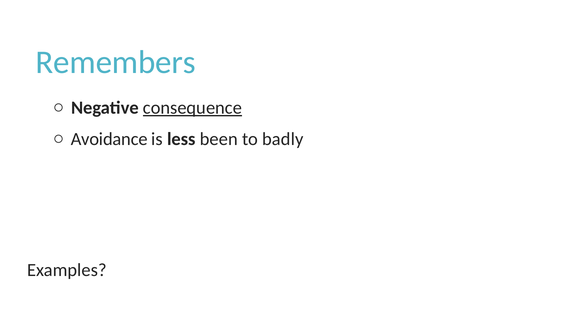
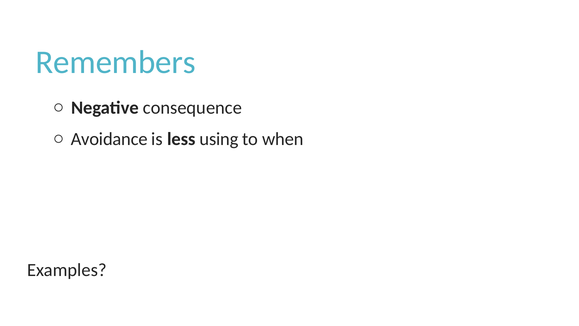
consequence underline: present -> none
been: been -> using
badly: badly -> when
